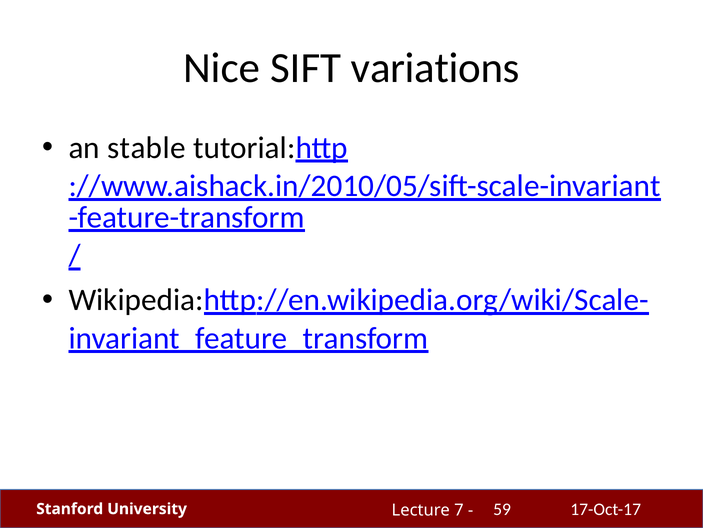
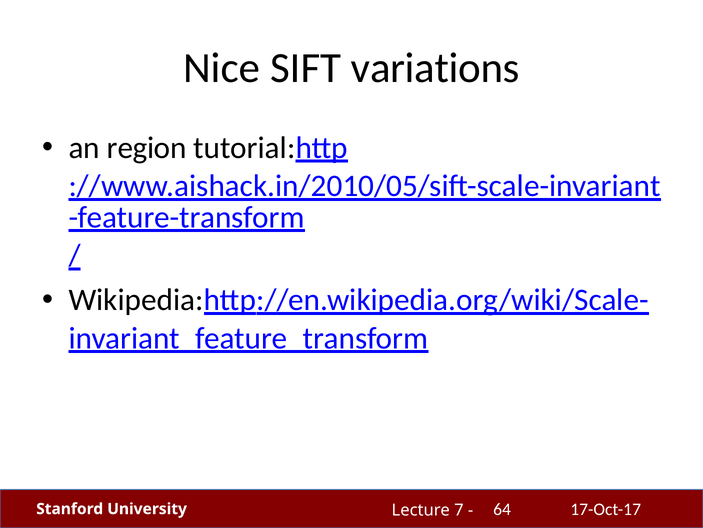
stable: stable -> region
59: 59 -> 64
